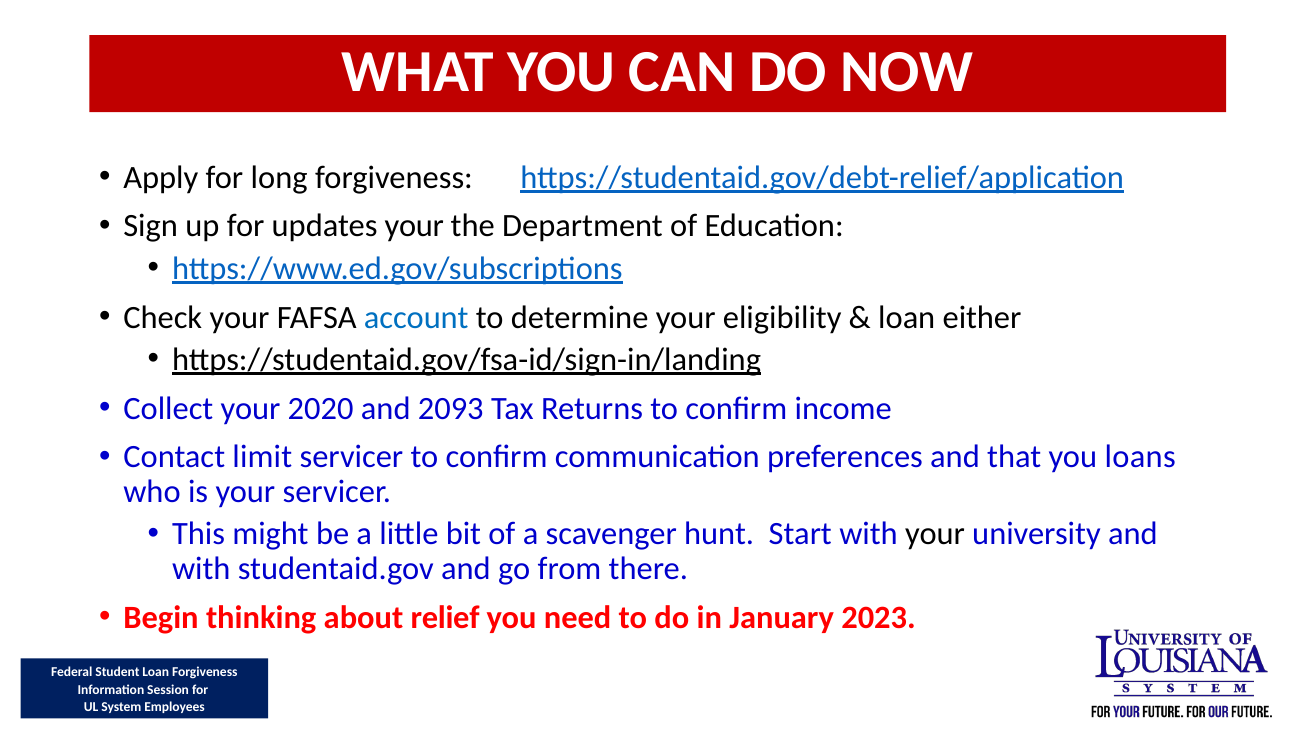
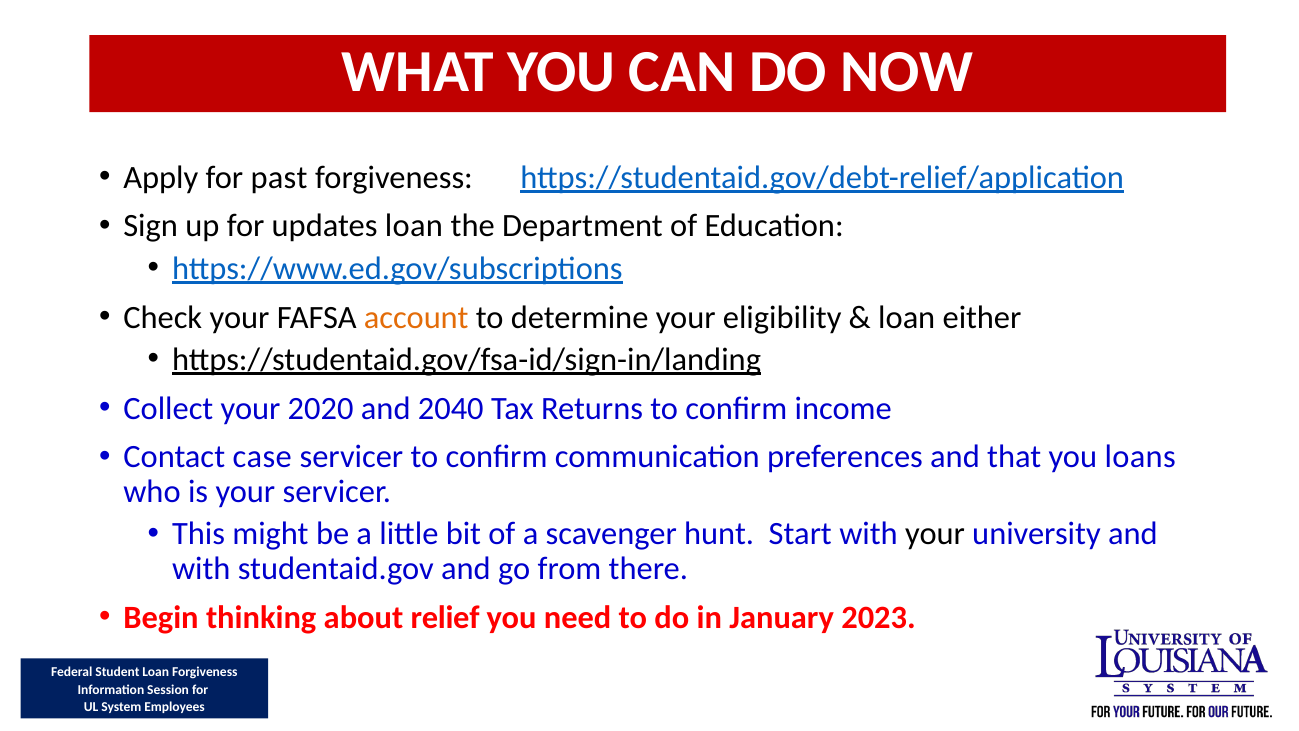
long: long -> past
updates your: your -> loan
account colour: blue -> orange
2093: 2093 -> 2040
limit: limit -> case
